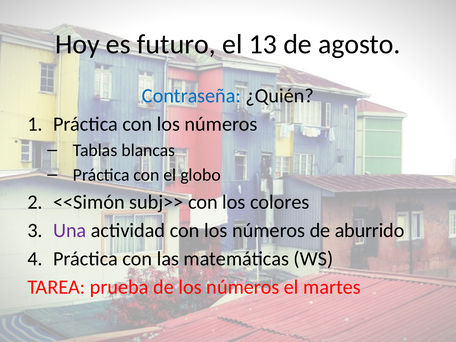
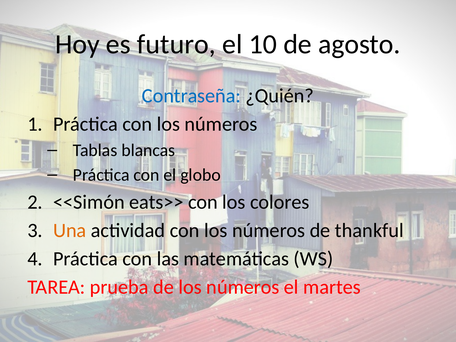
13: 13 -> 10
subj>>: subj>> -> eats>>
Una colour: purple -> orange
aburrido: aburrido -> thankful
